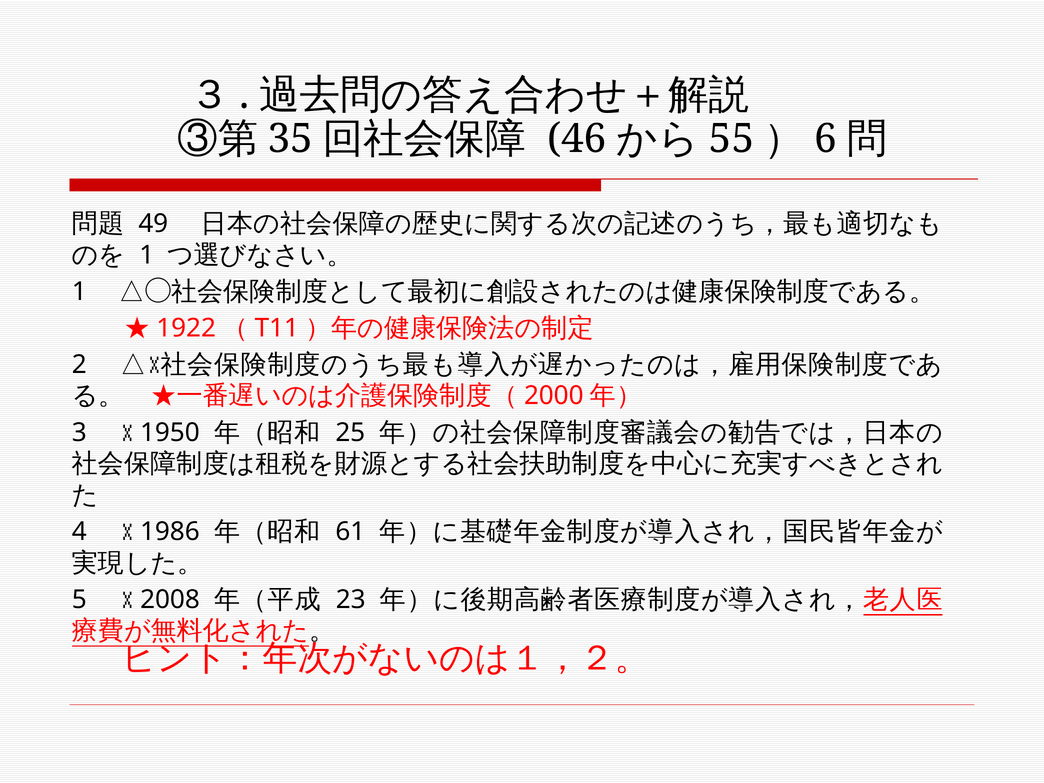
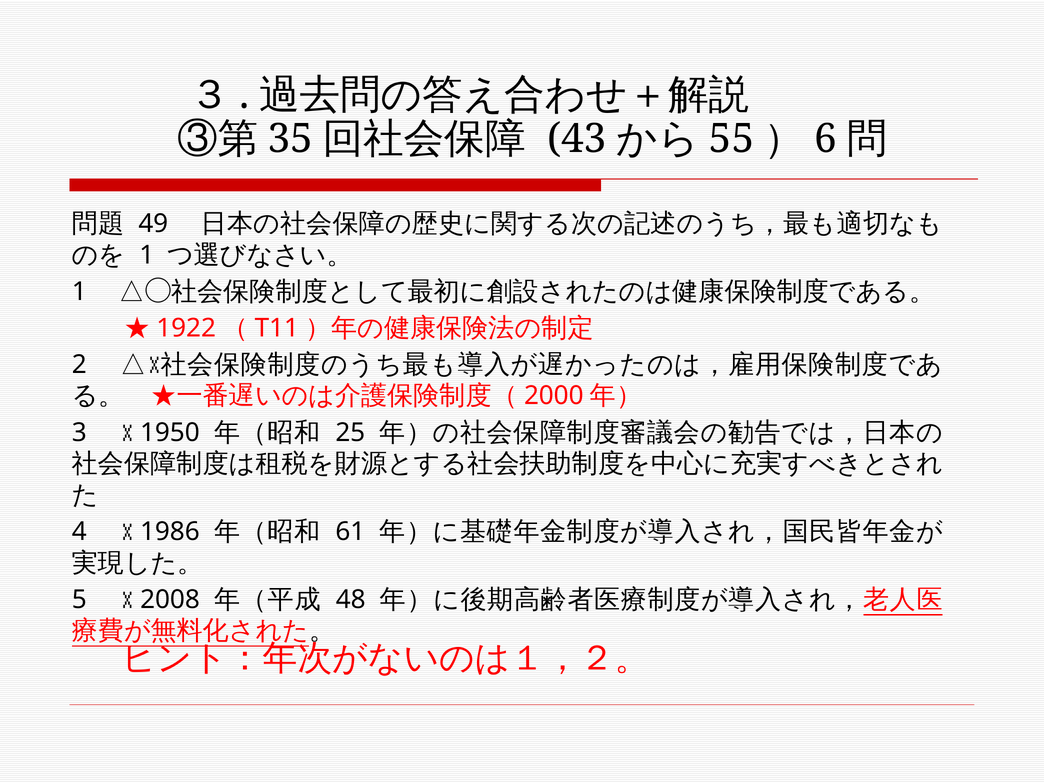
46: 46 -> 43
23: 23 -> 48
